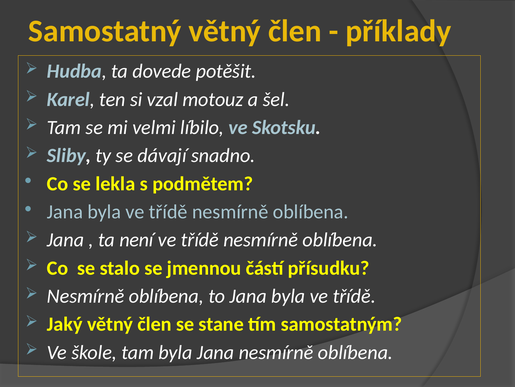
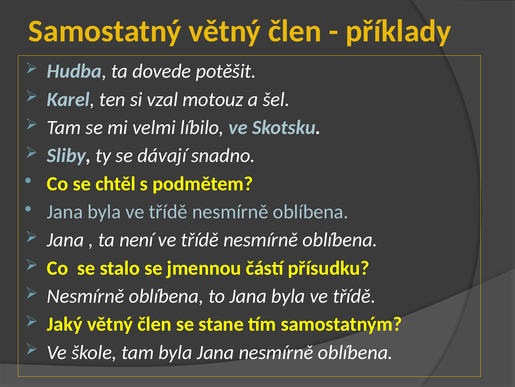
lekla: lekla -> chtěl
